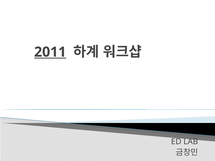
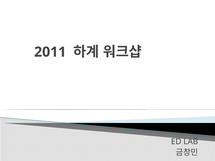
2011 underline: present -> none
